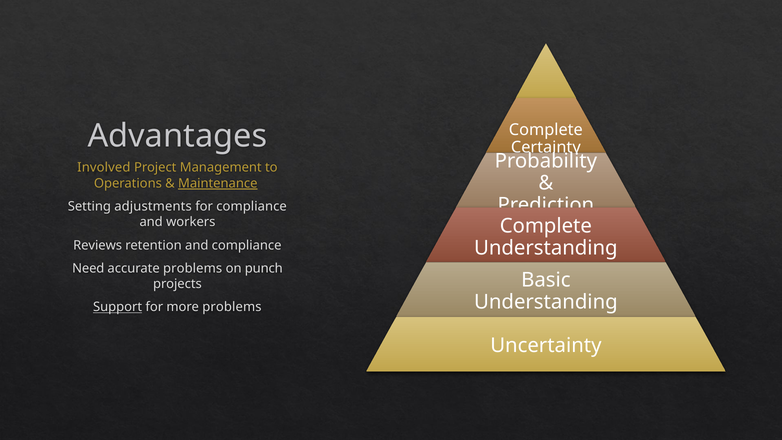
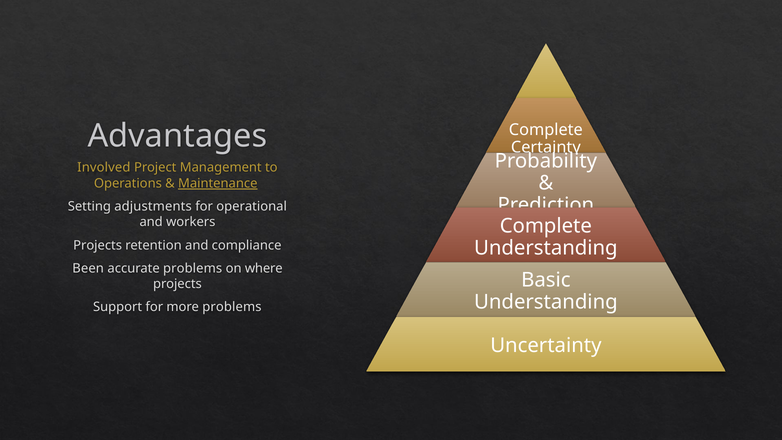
for compliance: compliance -> operational
Reviews at (98, 245): Reviews -> Projects
Need: Need -> Been
punch: punch -> where
Support underline: present -> none
